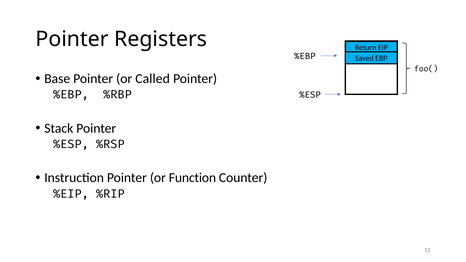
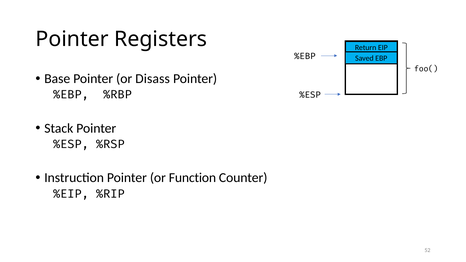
Called: Called -> Disass
